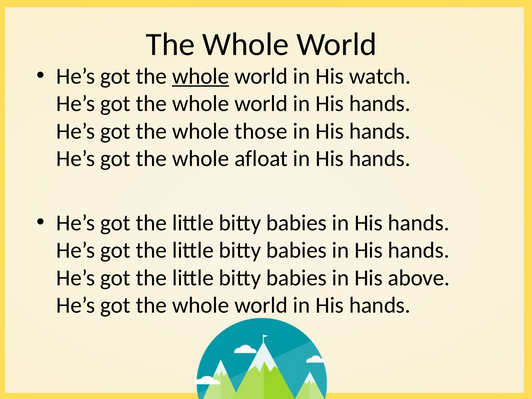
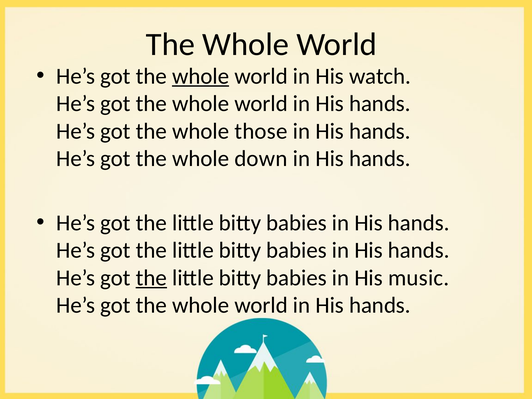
afloat: afloat -> down
the at (151, 278) underline: none -> present
above: above -> music
